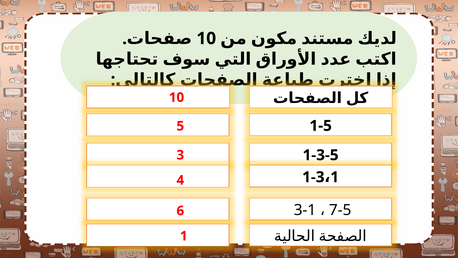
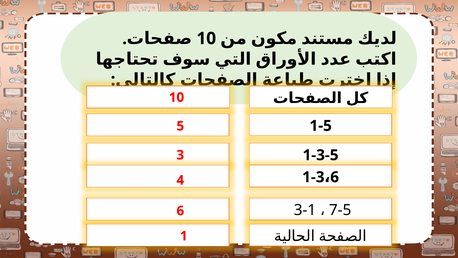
1 at (335, 177): 1 -> 6
